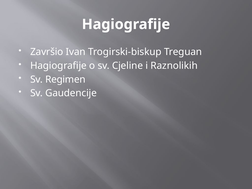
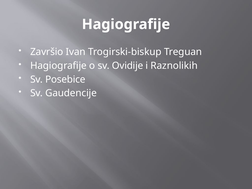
Cjeline: Cjeline -> Ovidije
Regimen: Regimen -> Posebice
